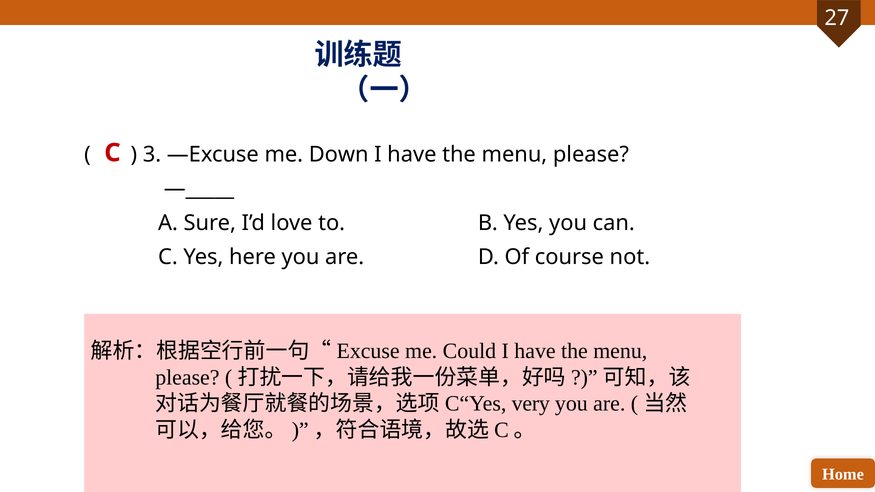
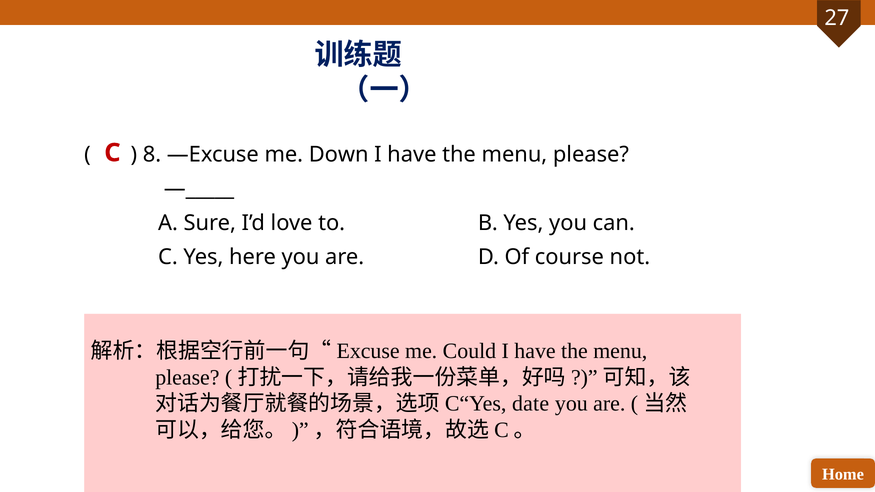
3: 3 -> 8
very: very -> date
